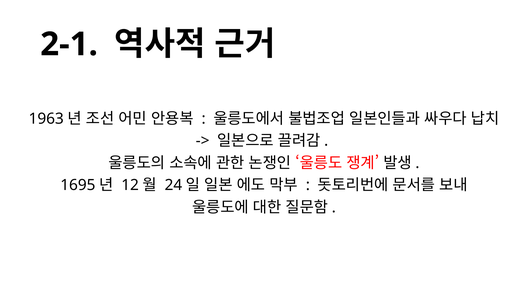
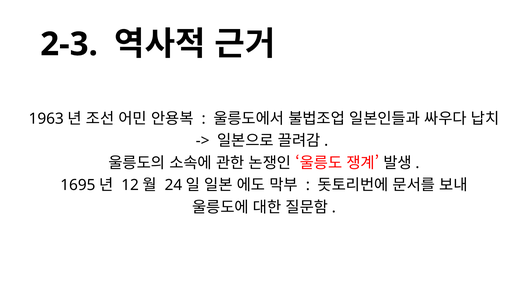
2-1: 2-1 -> 2-3
